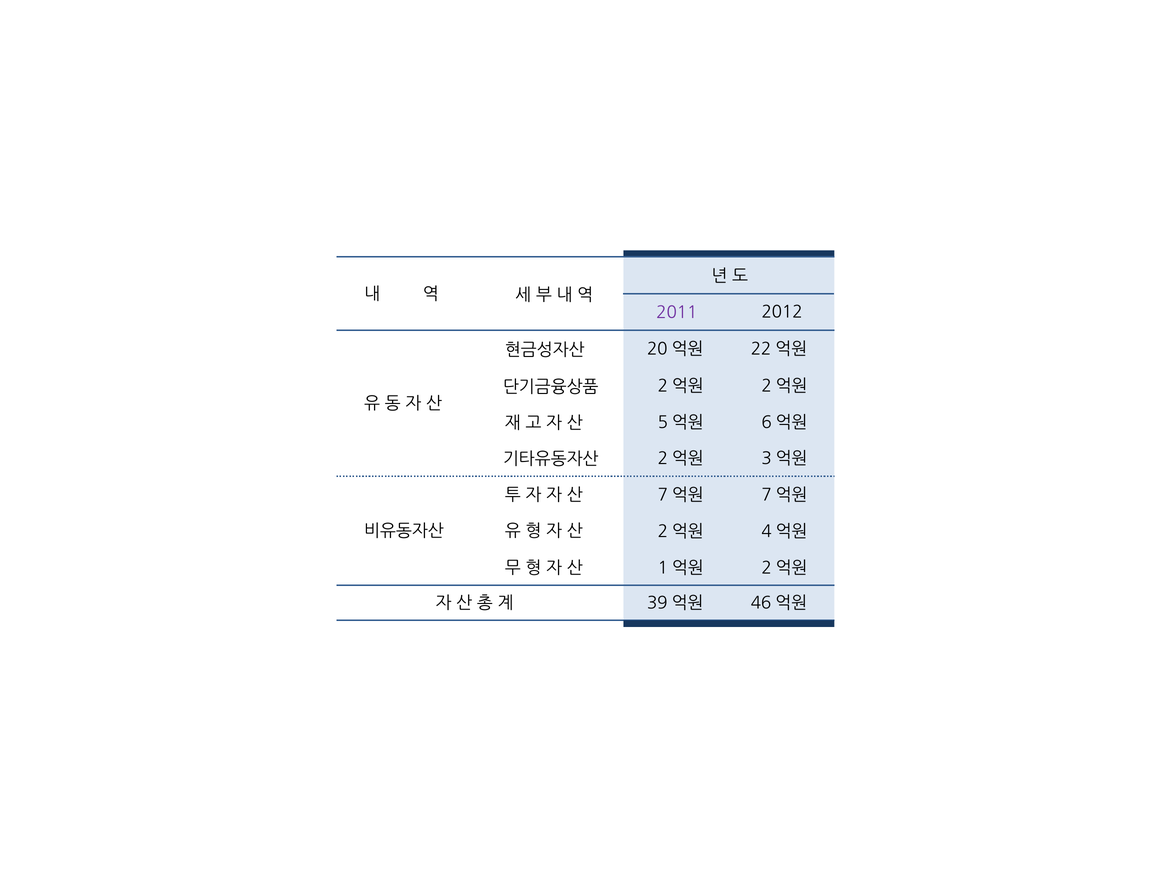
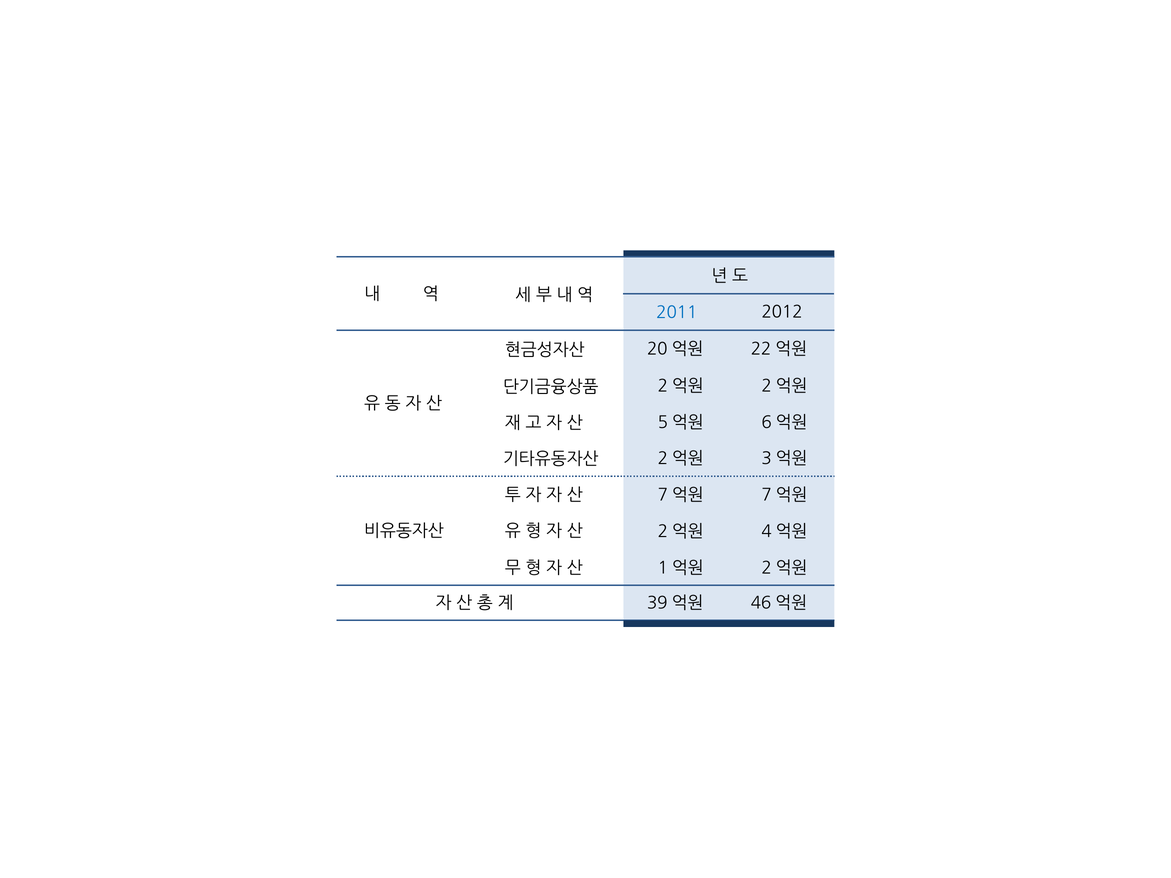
2011 colour: purple -> blue
